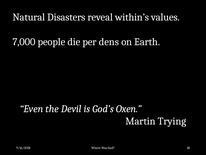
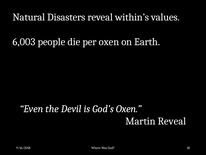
7,000: 7,000 -> 6,003
per dens: dens -> oxen
Martin Trying: Trying -> Reveal
